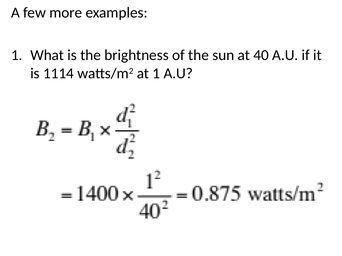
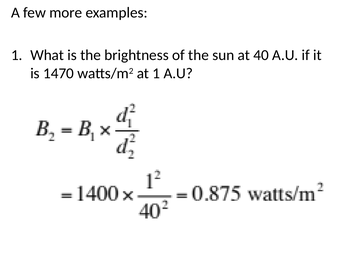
1114: 1114 -> 1470
